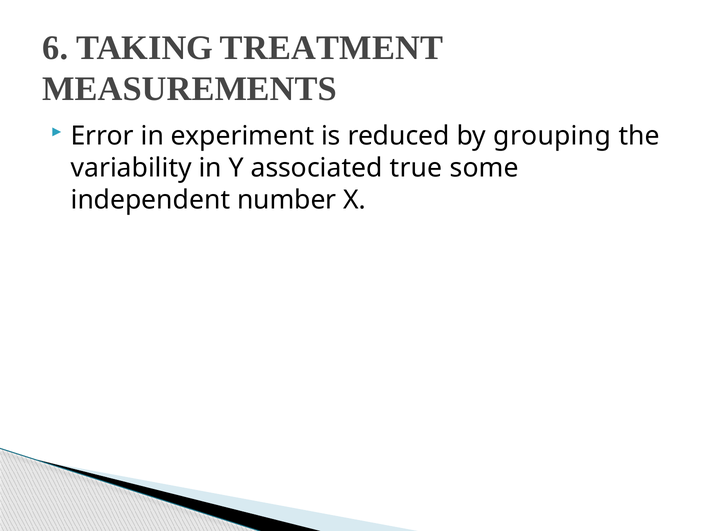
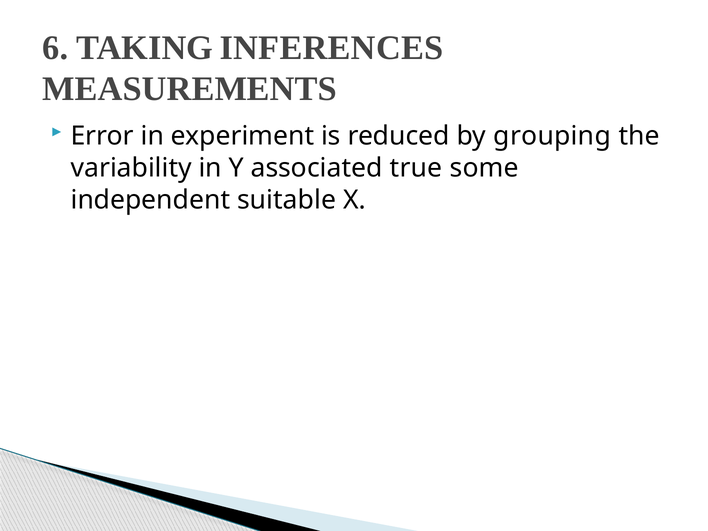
TREATMENT: TREATMENT -> INFERENCES
number: number -> suitable
